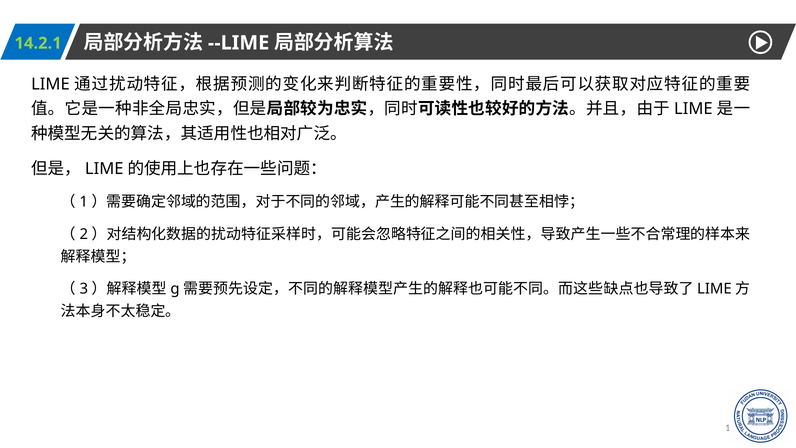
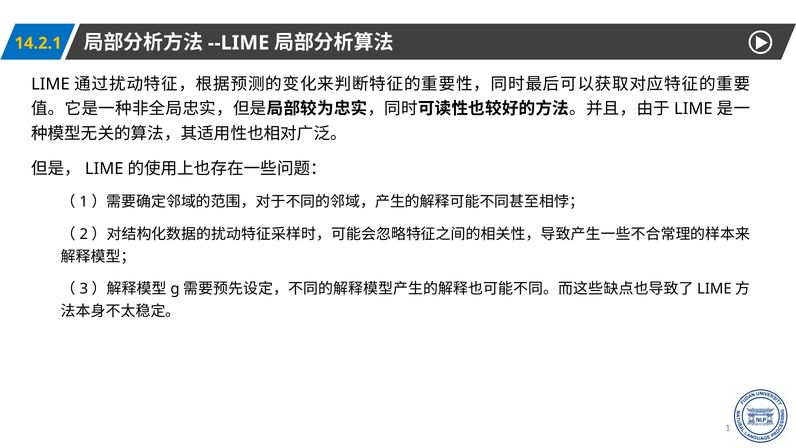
14.2.1 colour: light green -> yellow
